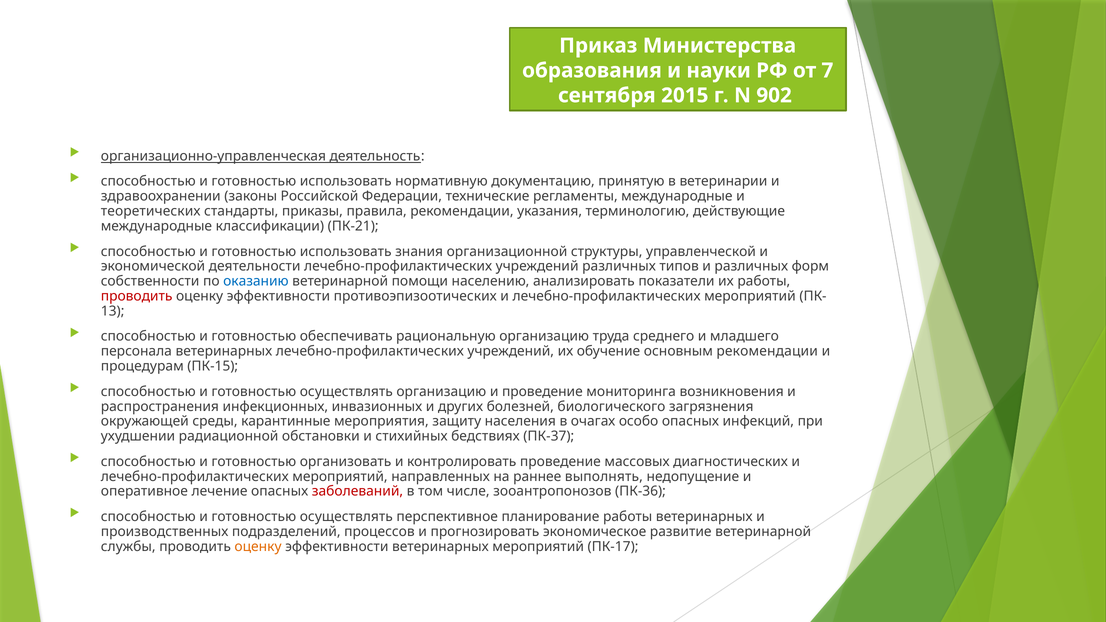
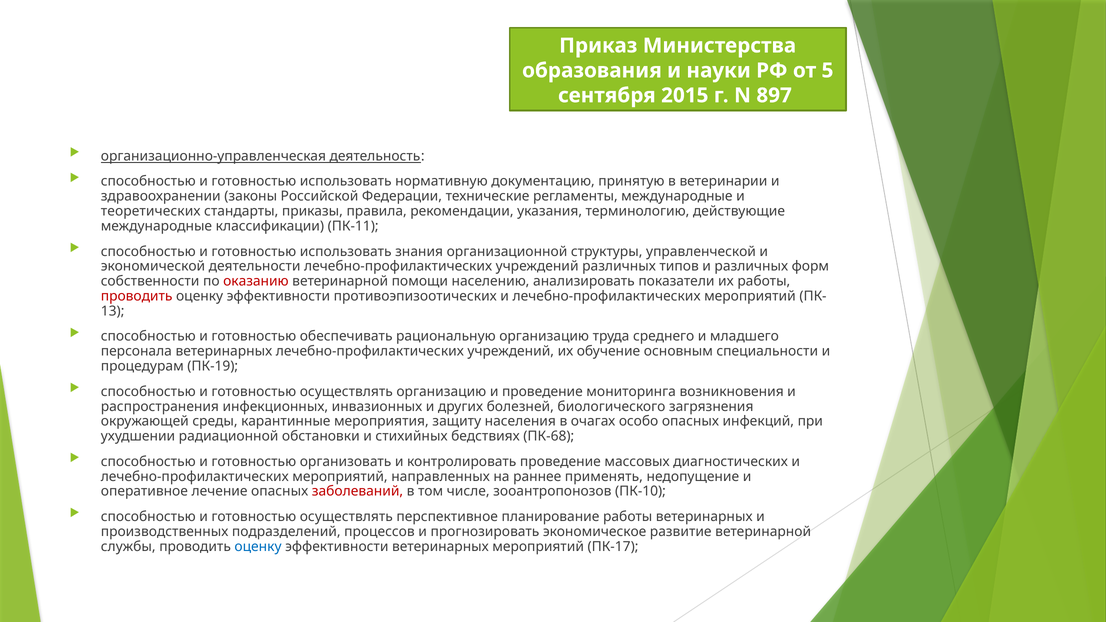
7: 7 -> 5
902: 902 -> 897
ПК-21: ПК-21 -> ПК-11
оказанию colour: blue -> red
основным рекомендации: рекомендации -> специальности
ПК-15: ПК-15 -> ПК-19
ПК-37: ПК-37 -> ПК-68
выполнять: выполнять -> применять
ПК-36: ПК-36 -> ПК-10
оценку at (258, 547) colour: orange -> blue
